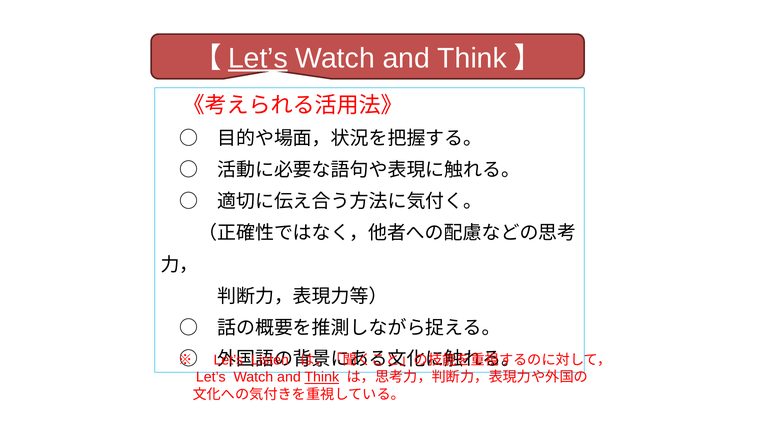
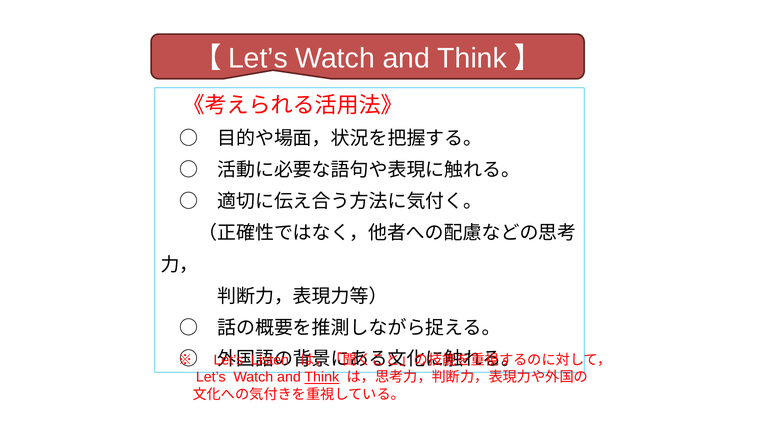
Let’s at (258, 58) underline: present -> none
